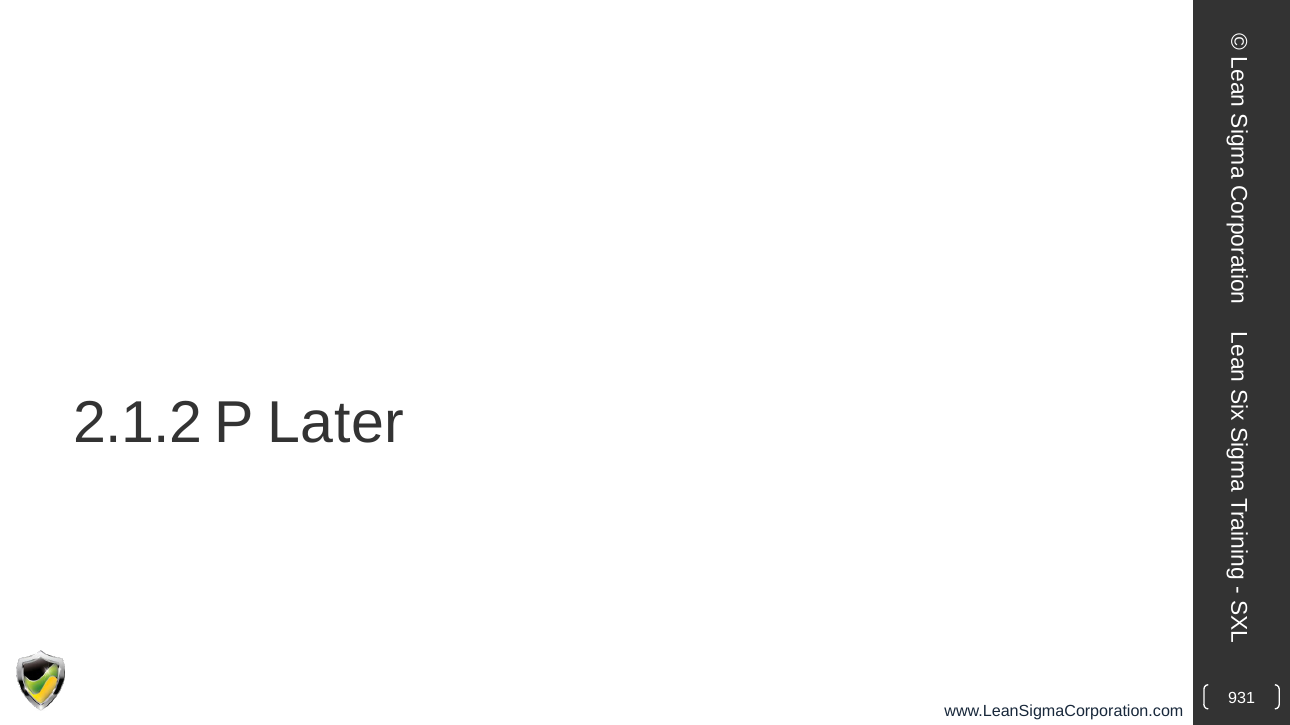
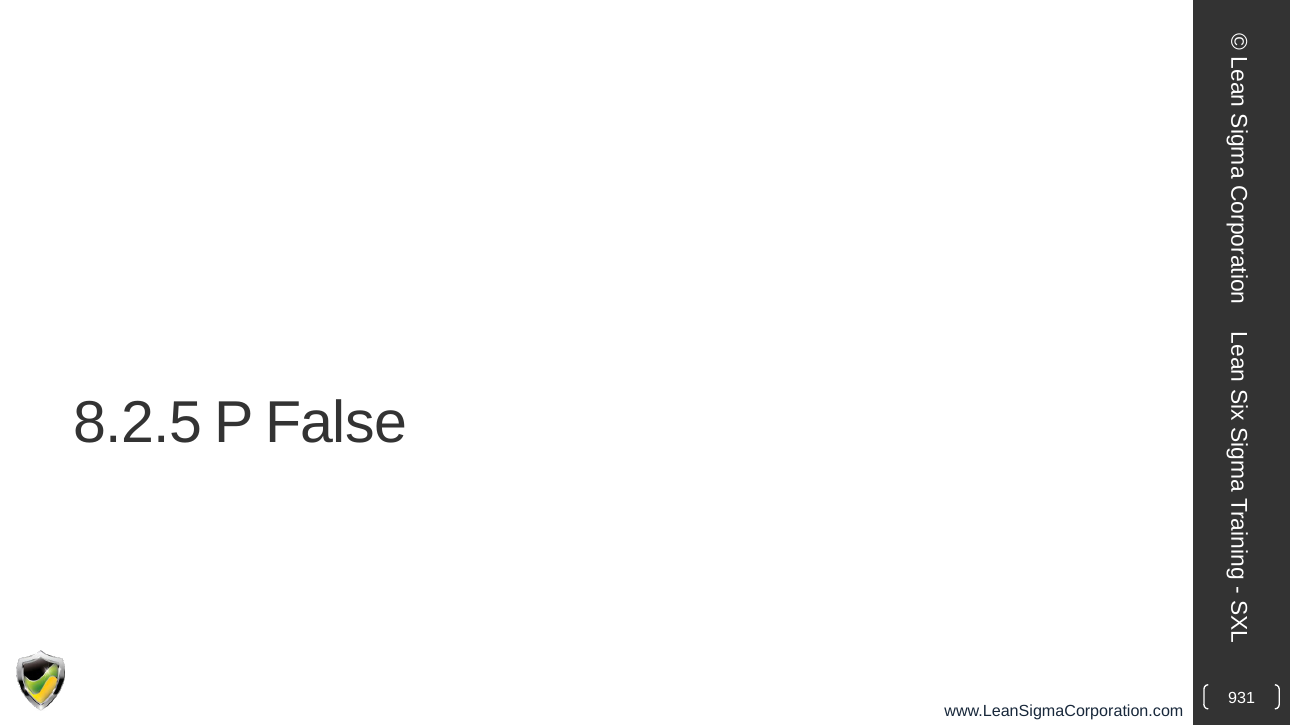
2.1.2: 2.1.2 -> 8.2.5
Later: Later -> False
